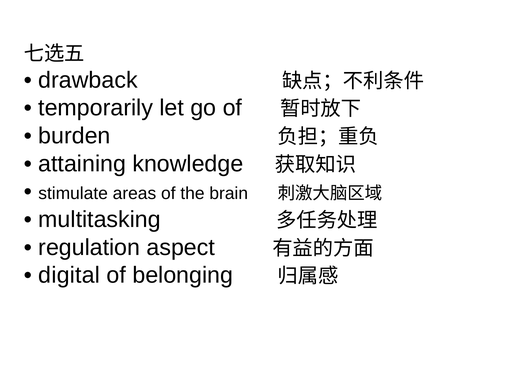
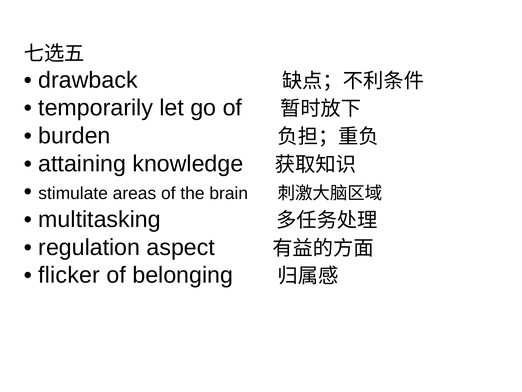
digital: digital -> flicker
